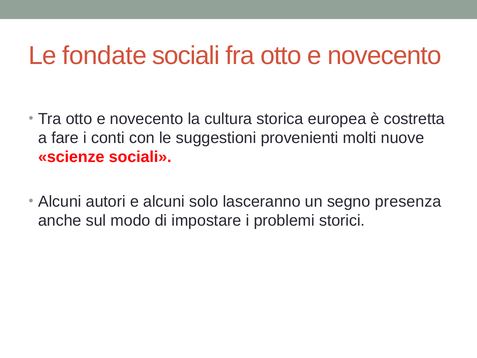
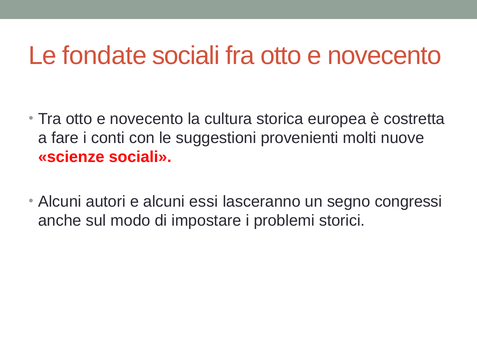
solo: solo -> essi
presenza: presenza -> congressi
